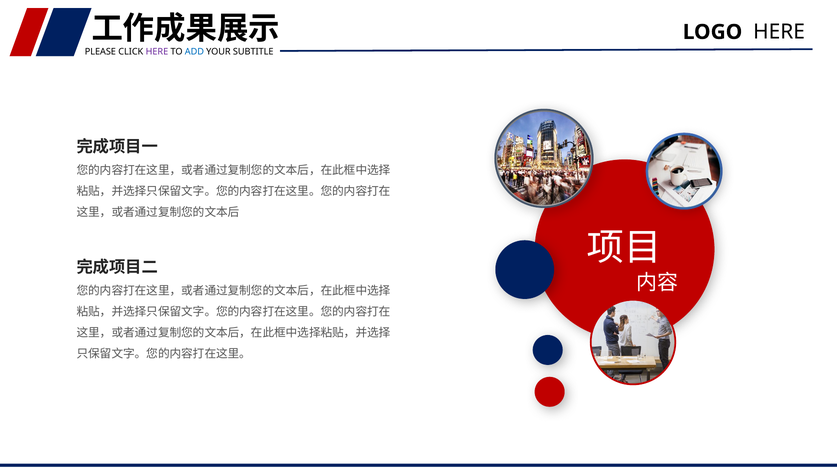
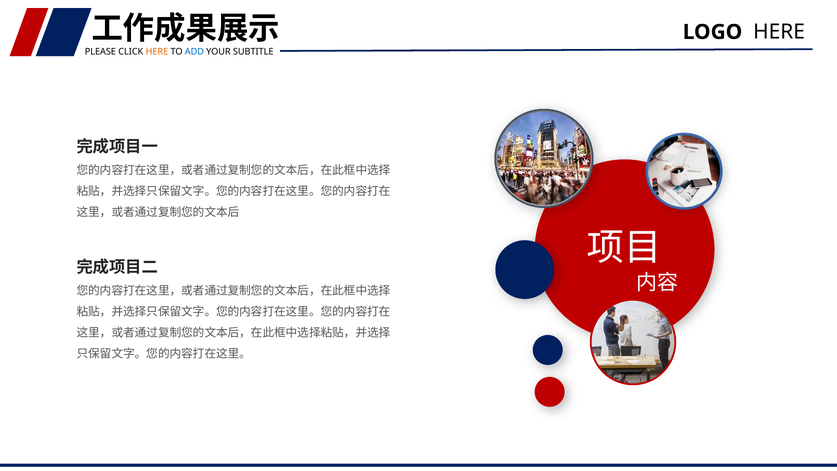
HERE at (157, 52) colour: purple -> orange
